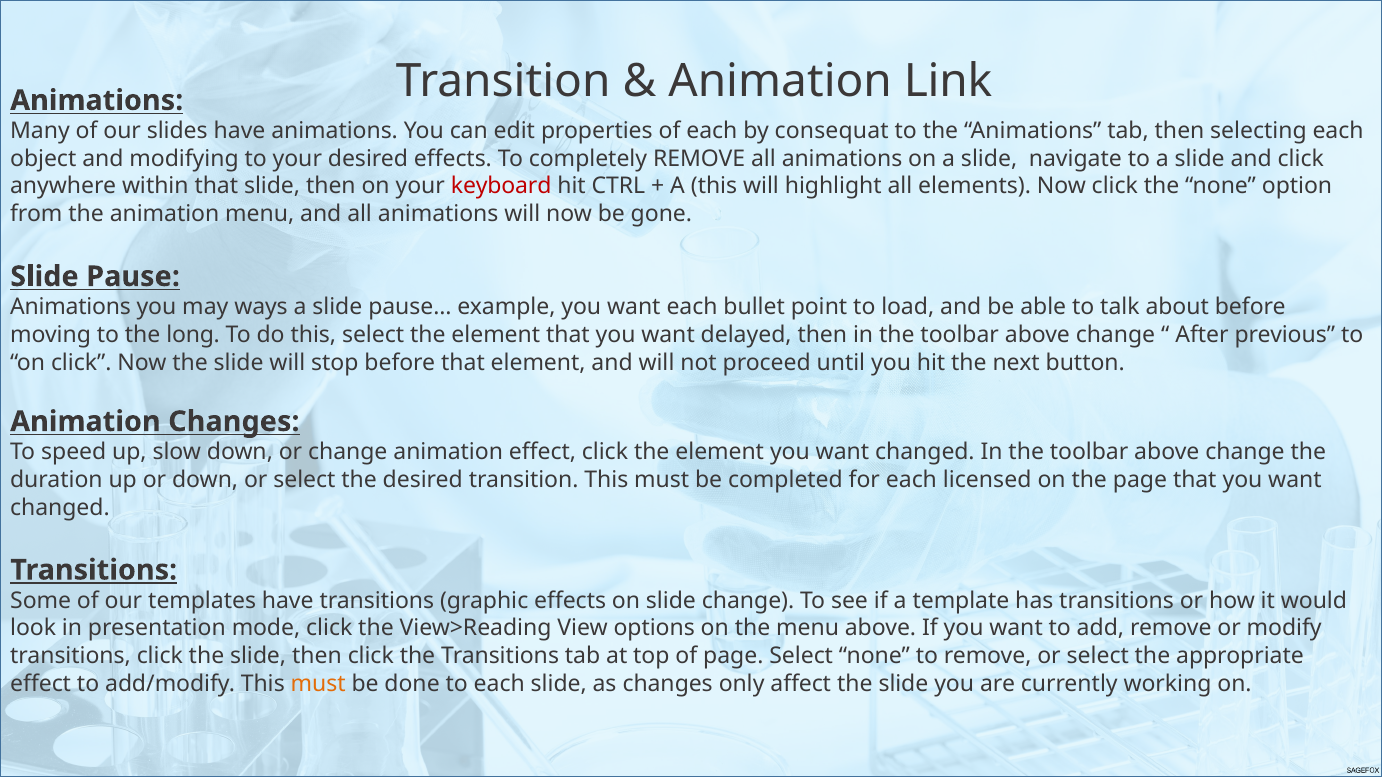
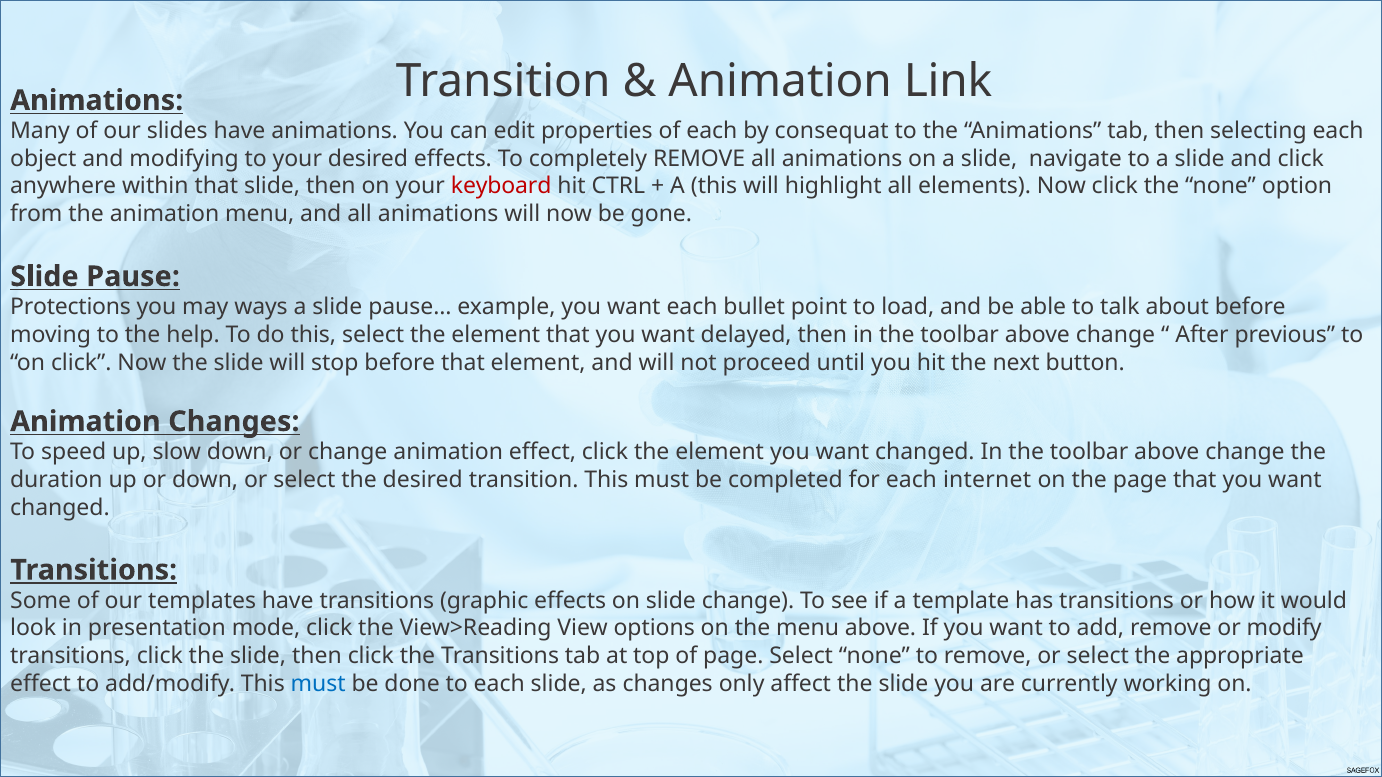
Animations at (71, 307): Animations -> Protections
long: long -> help
licensed: licensed -> internet
must at (318, 684) colour: orange -> blue
